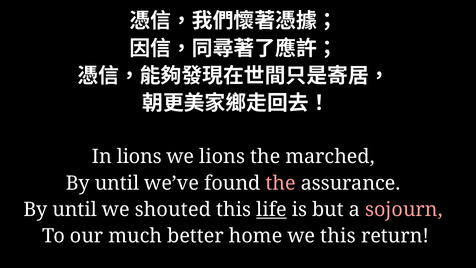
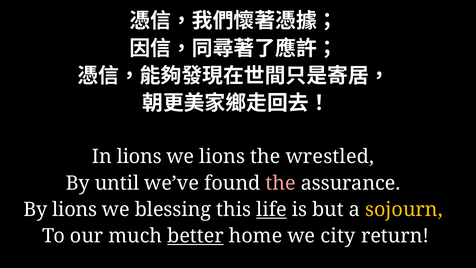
marched: marched -> wrestled
until at (75, 209): until -> lions
shouted: shouted -> blessing
sojourn colour: pink -> yellow
better underline: none -> present
we this: this -> city
